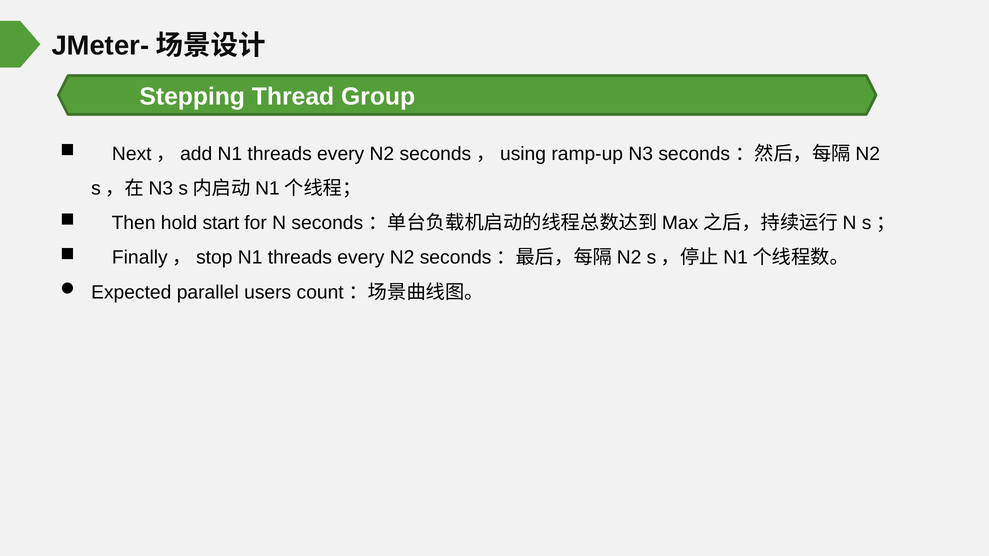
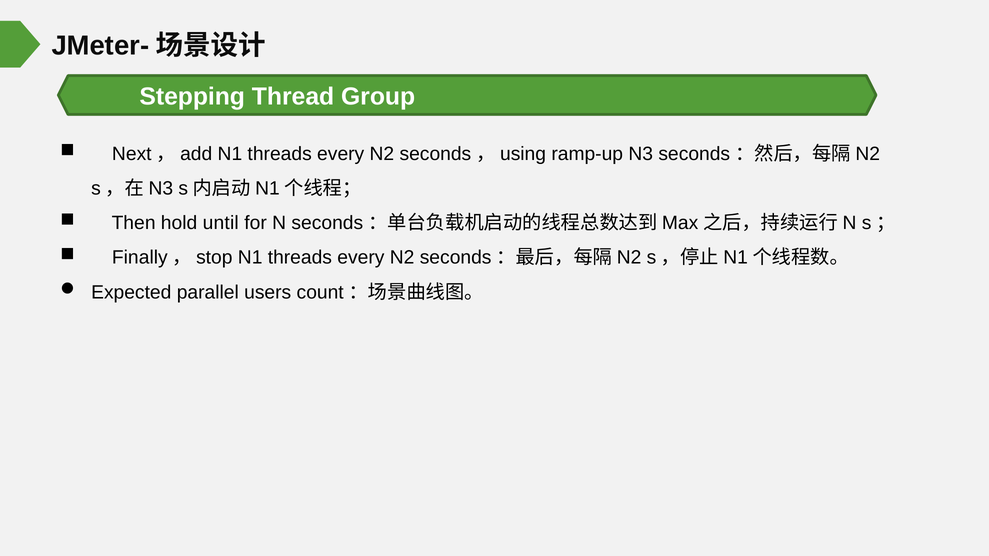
start: start -> until
